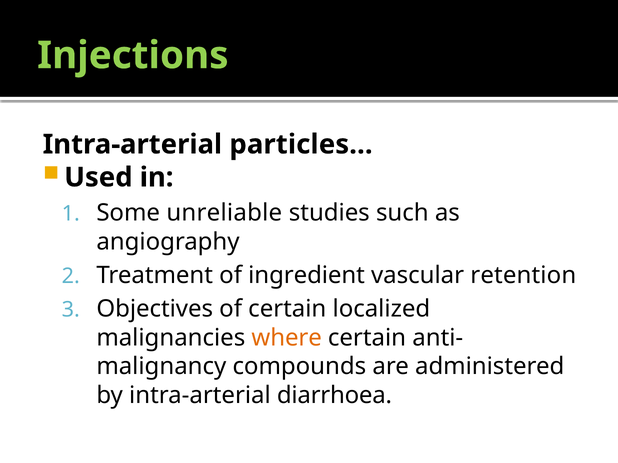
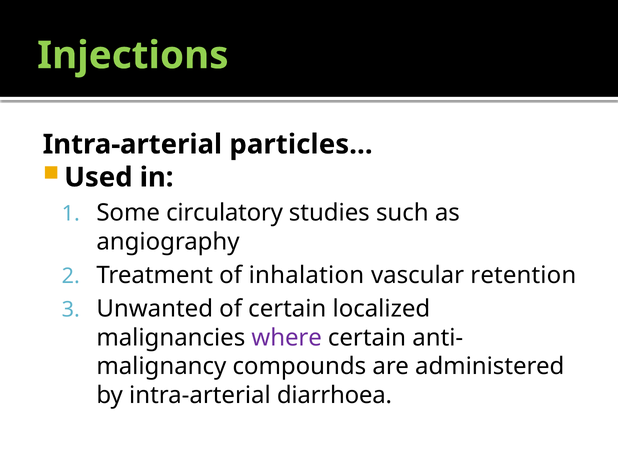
unreliable: unreliable -> circulatory
ingredient: ingredient -> inhalation
Objectives: Objectives -> Unwanted
where colour: orange -> purple
